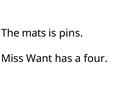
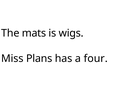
pins: pins -> wigs
Want: Want -> Plans
